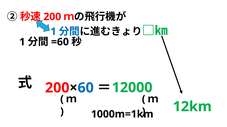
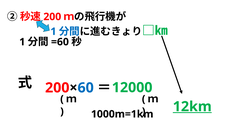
12km underline: none -> present
